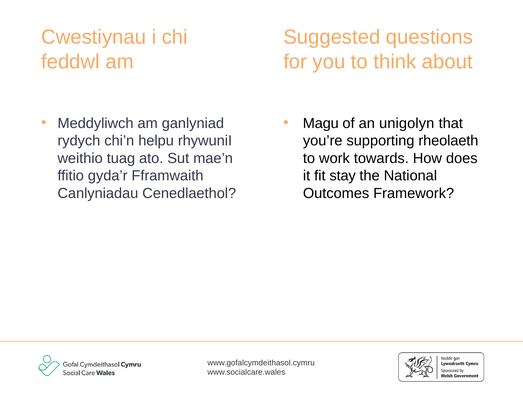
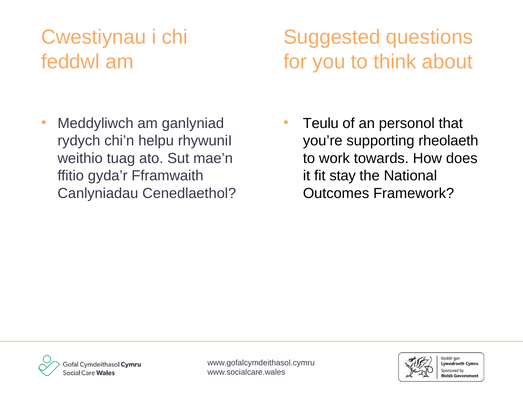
Magu: Magu -> Teulu
unigolyn: unigolyn -> personol
